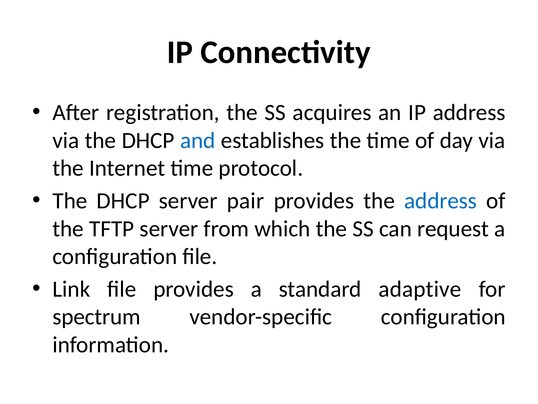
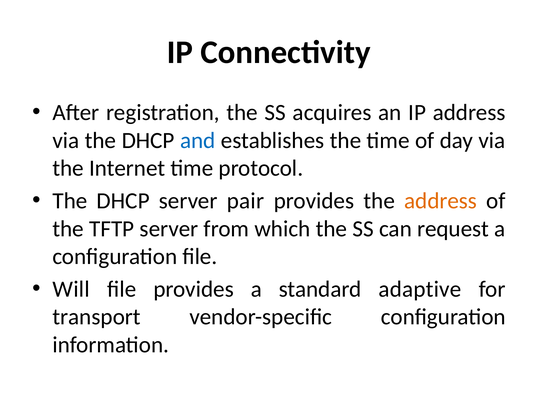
address at (441, 201) colour: blue -> orange
Link: Link -> Will
spectrum: spectrum -> transport
